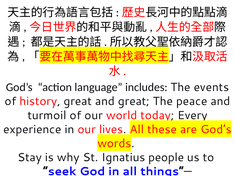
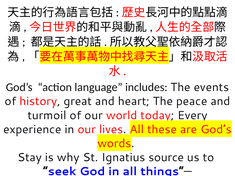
and great: great -> heart
people: people -> source
